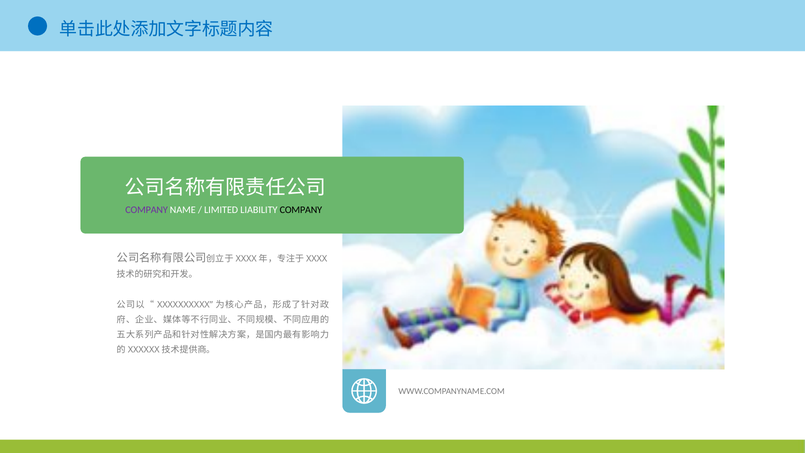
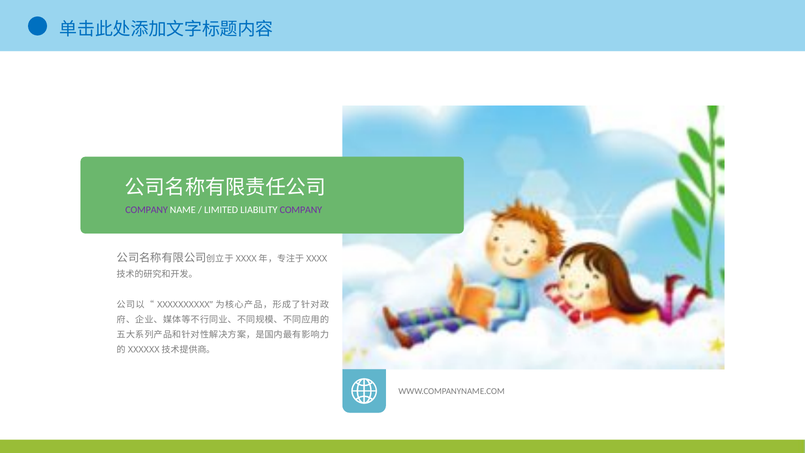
COMPANY at (301, 210) colour: black -> purple
